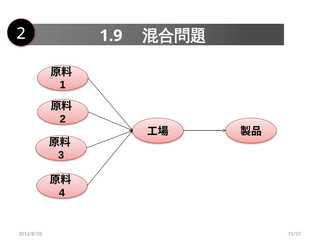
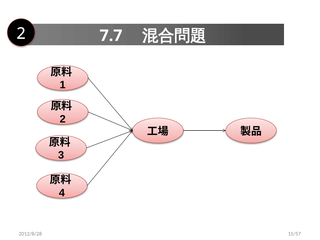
1.9: 1.9 -> 7.7
